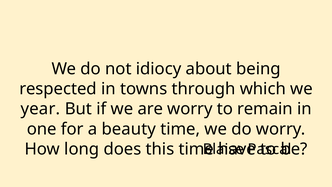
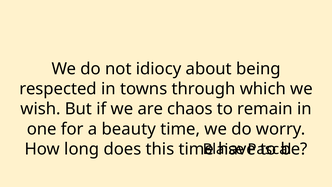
year: year -> wish
are worry: worry -> chaos
